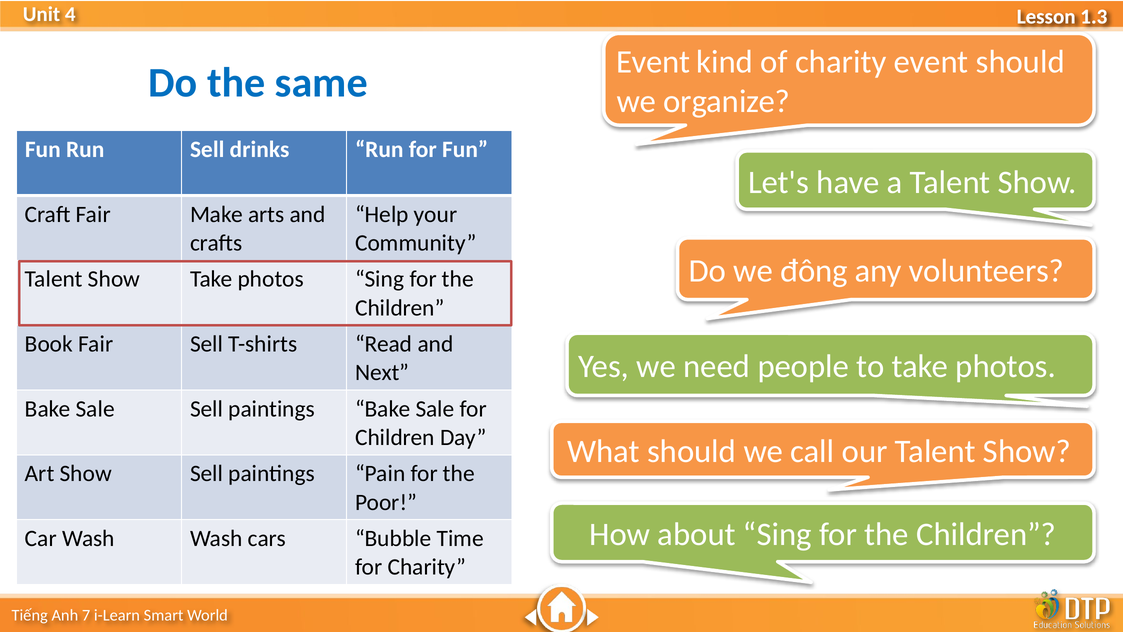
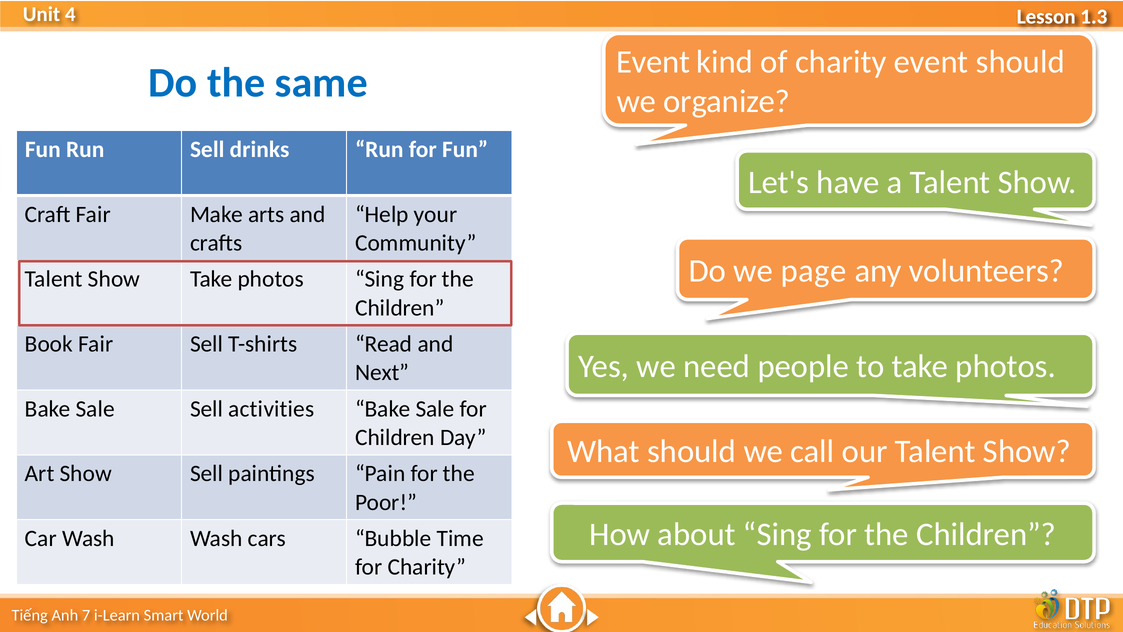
đông: đông -> page
Sale Sell paintings: paintings -> activities
